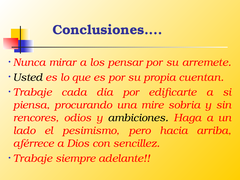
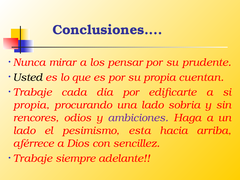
arremete: arremete -> prudente
piensa at (31, 105): piensa -> propia
una mire: mire -> lado
ambiciones colour: black -> purple
pero: pero -> esta
